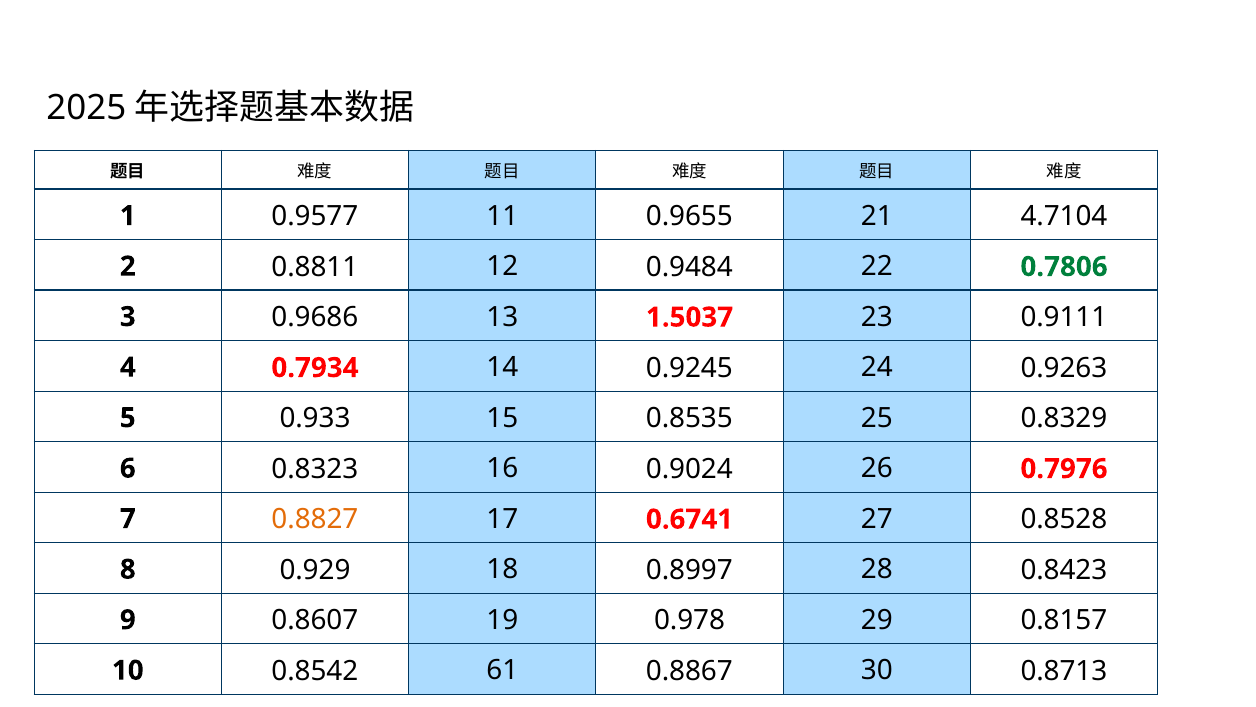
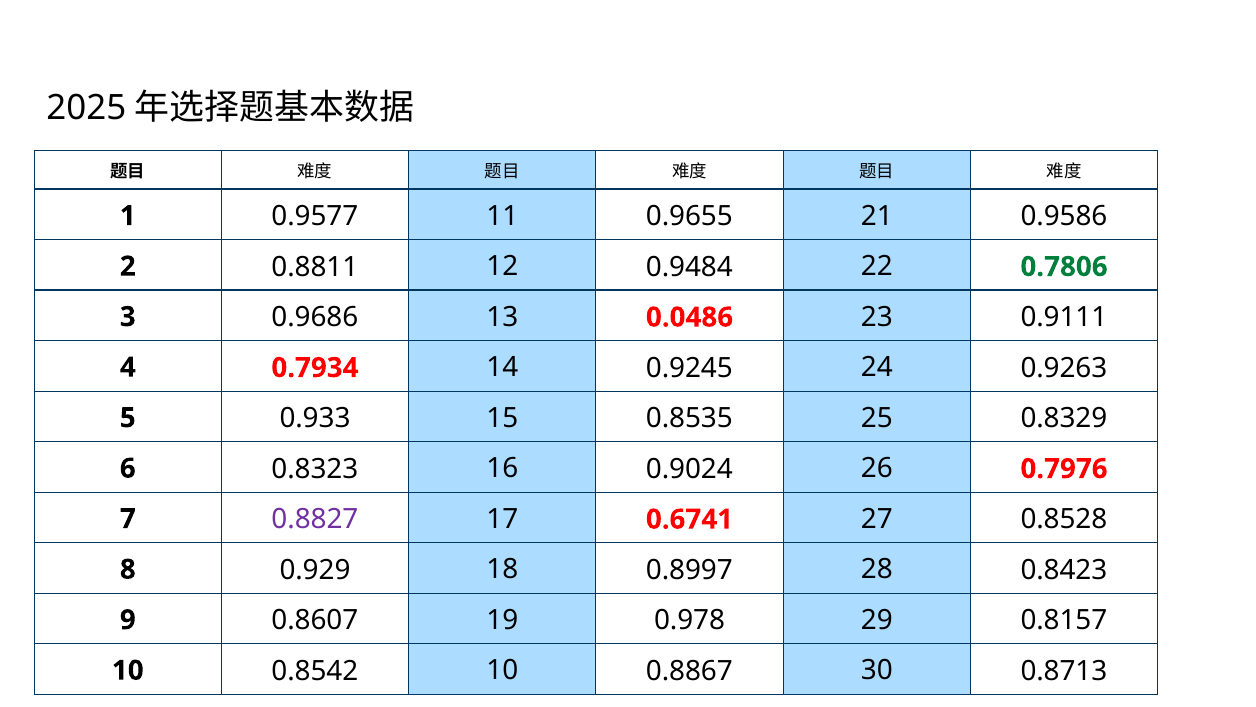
4.7104: 4.7104 -> 0.9586
1.5037: 1.5037 -> 0.0486
0.8827 colour: orange -> purple
0.8542 61: 61 -> 10
